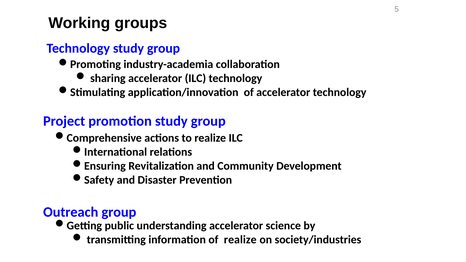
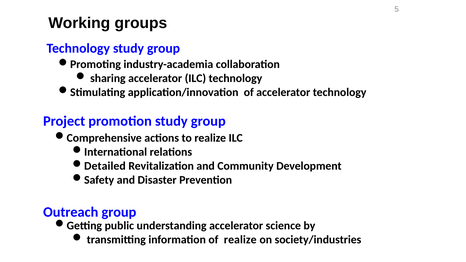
Ensuring: Ensuring -> Detailed
